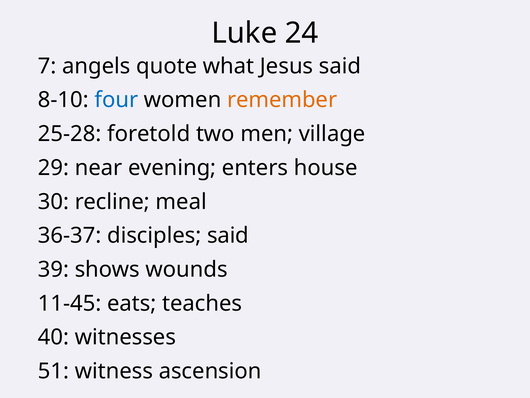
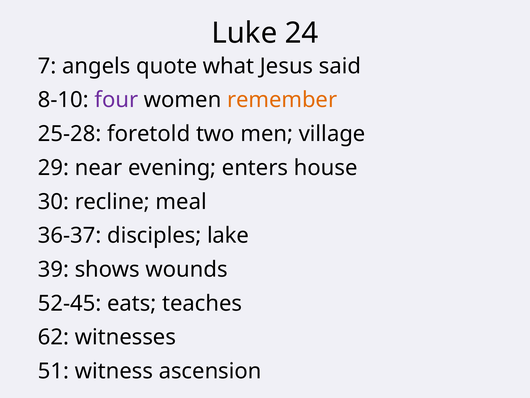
four colour: blue -> purple
disciples said: said -> lake
11-45: 11-45 -> 52-45
40: 40 -> 62
